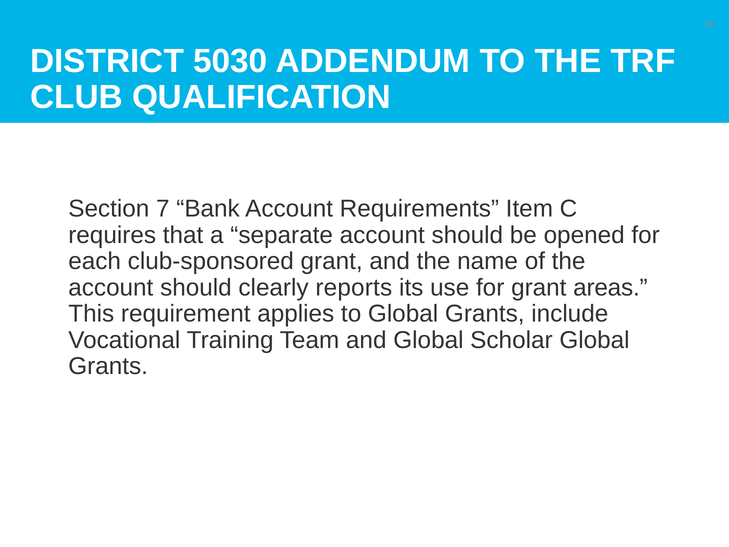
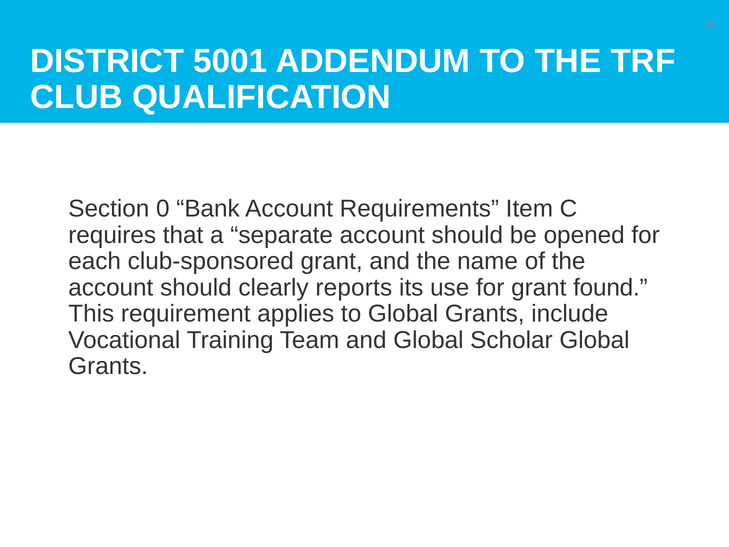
5030: 5030 -> 5001
7: 7 -> 0
areas: areas -> found
